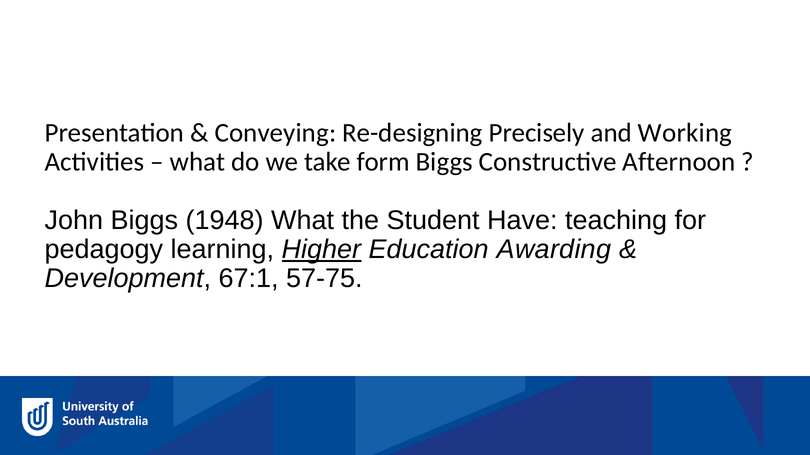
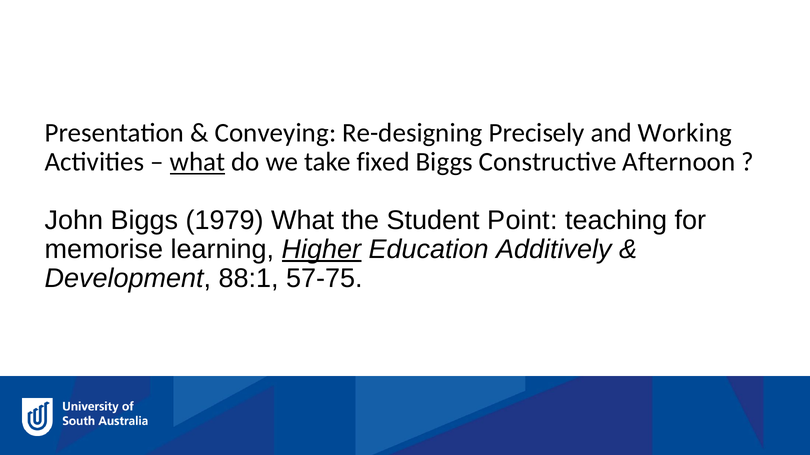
what at (197, 162) underline: none -> present
form: form -> fixed
1948: 1948 -> 1979
Have: Have -> Point
pedagogy: pedagogy -> memorise
Awarding: Awarding -> Additively
67:1: 67:1 -> 88:1
